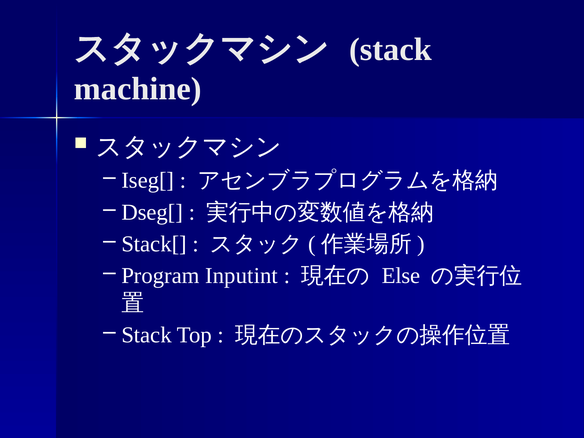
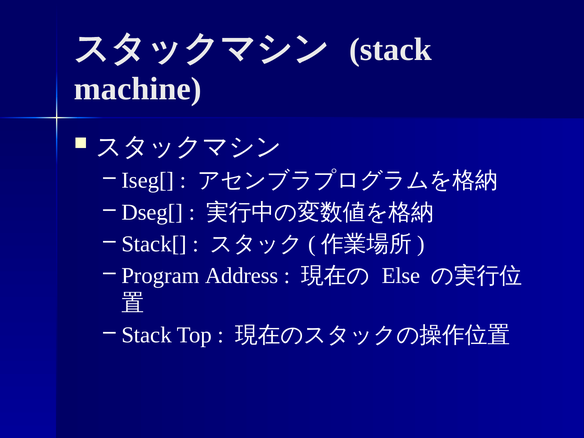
Inputint: Inputint -> Address
